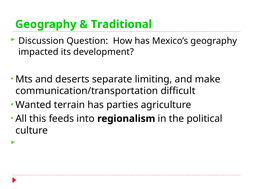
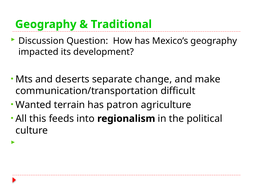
limiting: limiting -> change
parties: parties -> patron
